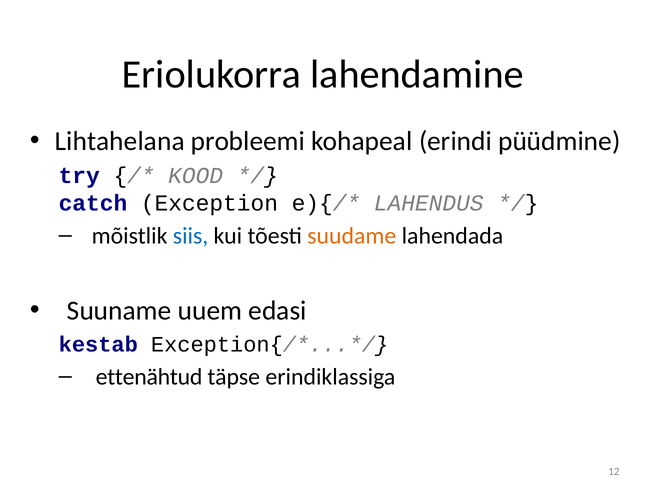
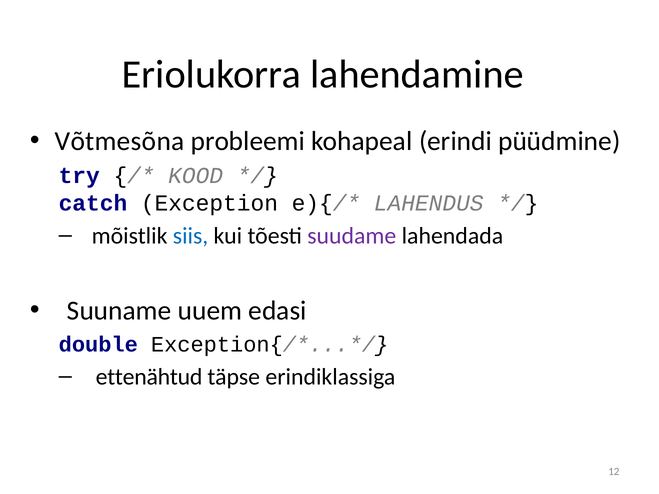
Lihtahelana: Lihtahelana -> Võtmesõna
suudame colour: orange -> purple
kestab: kestab -> double
